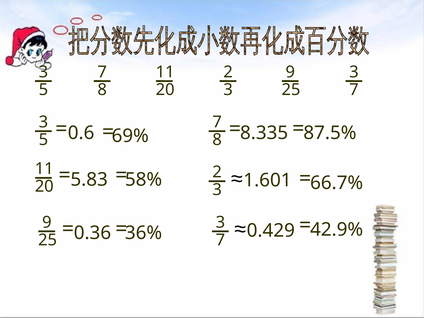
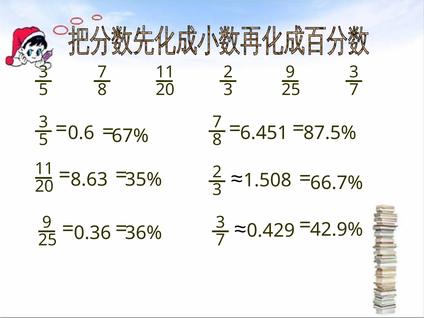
8.335: 8.335 -> 6.451
69%: 69% -> 67%
1.601: 1.601 -> 1.508
58%: 58% -> 35%
5.83: 5.83 -> 8.63
